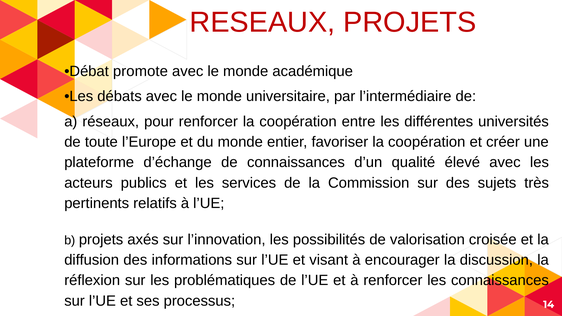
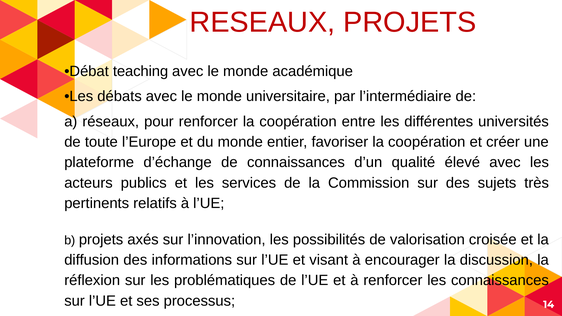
promote: promote -> teaching
